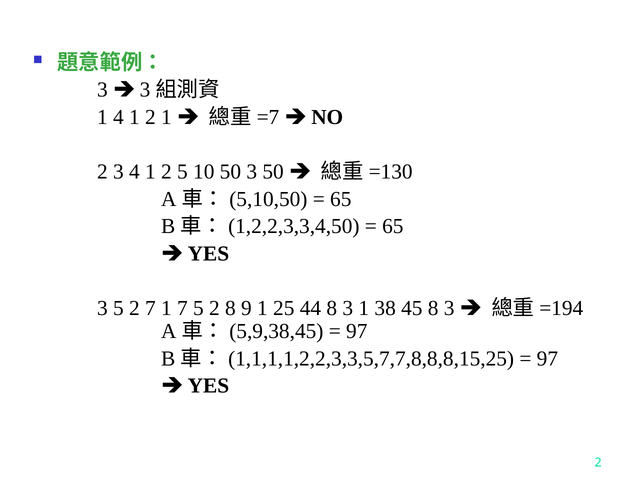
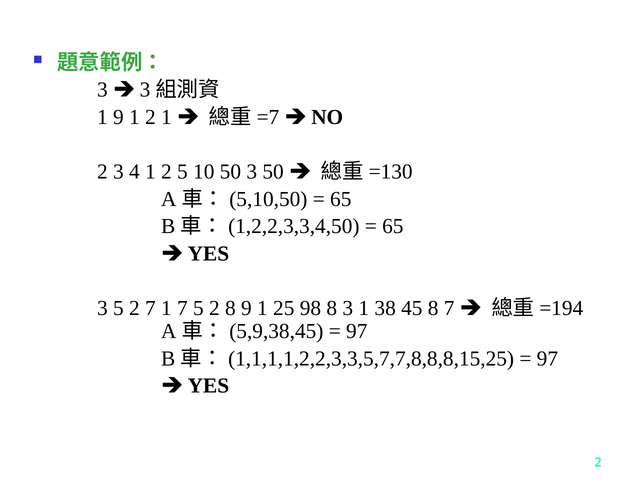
1 4: 4 -> 9
44: 44 -> 98
45 8 3: 3 -> 7
